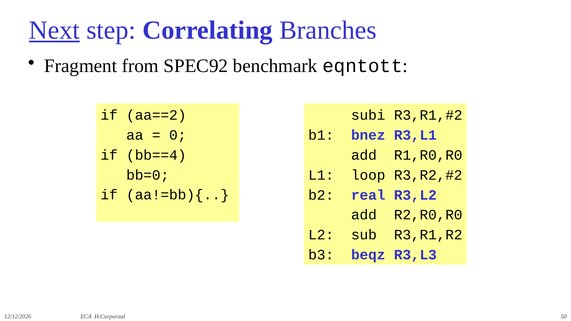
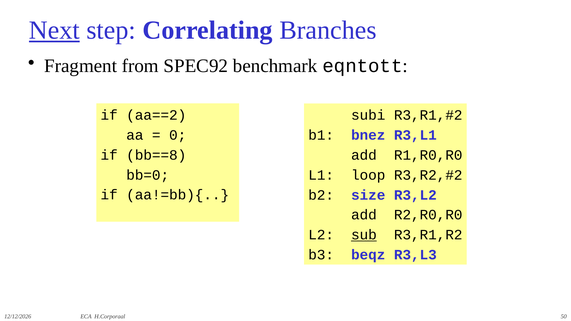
bb==4: bb==4 -> bb==8
real: real -> size
sub underline: none -> present
